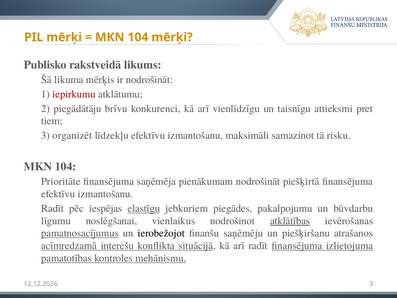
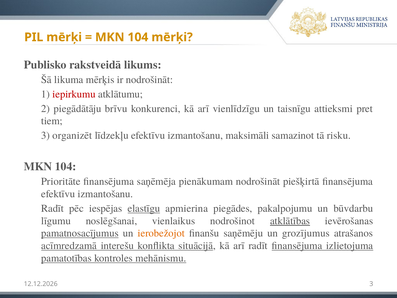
jebkuriem: jebkuriem -> apmierina
ierobežojot colour: black -> orange
piešķiršanu: piešķiršanu -> grozījumus
